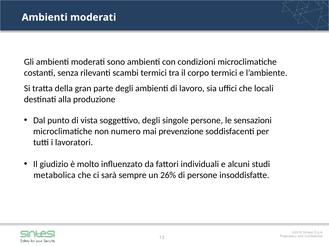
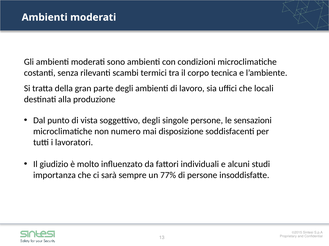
corpo termici: termici -> tecnica
prevenzione: prevenzione -> disposizione
metabolica: metabolica -> importanza
26%: 26% -> 77%
